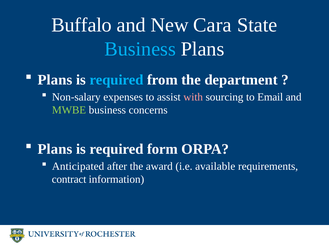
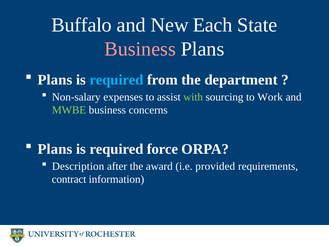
Cara: Cara -> Each
Business at (140, 49) colour: light blue -> pink
with colour: pink -> light green
Email: Email -> Work
form: form -> force
Anticipated: Anticipated -> Description
available: available -> provided
